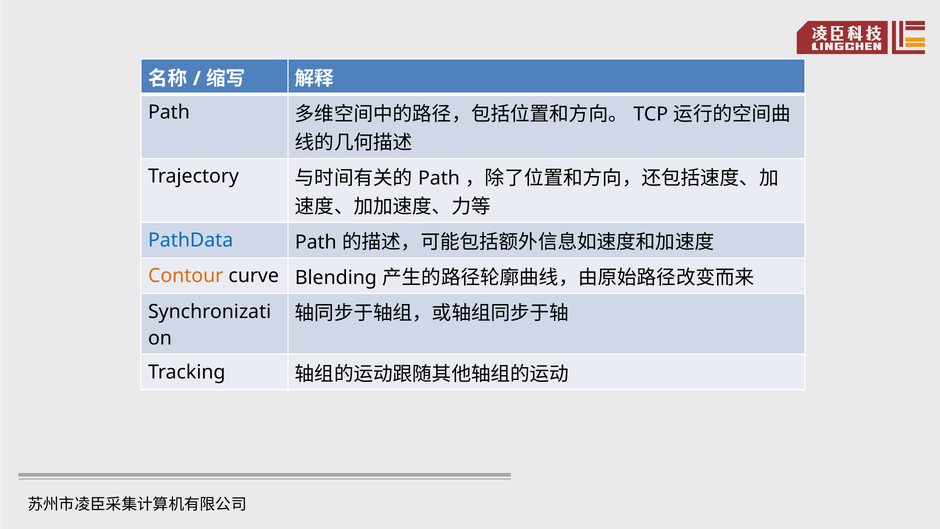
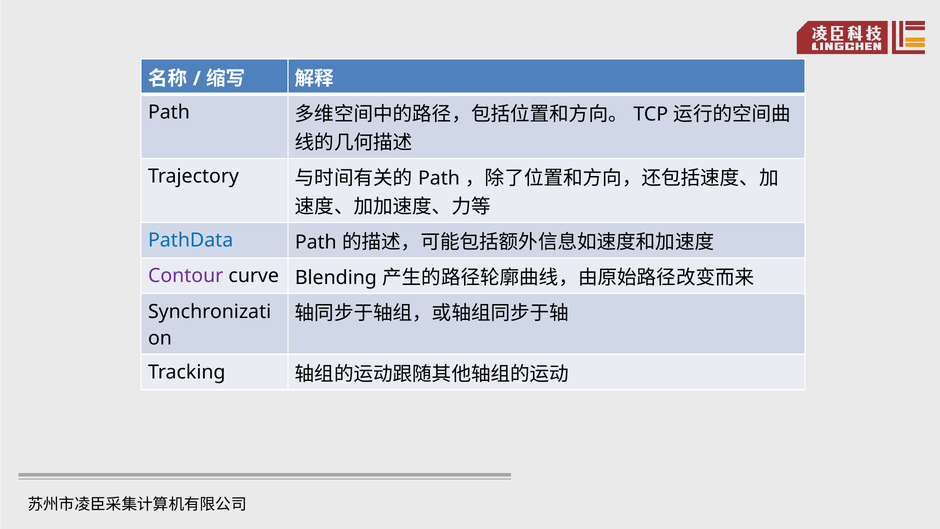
Contour colour: orange -> purple
